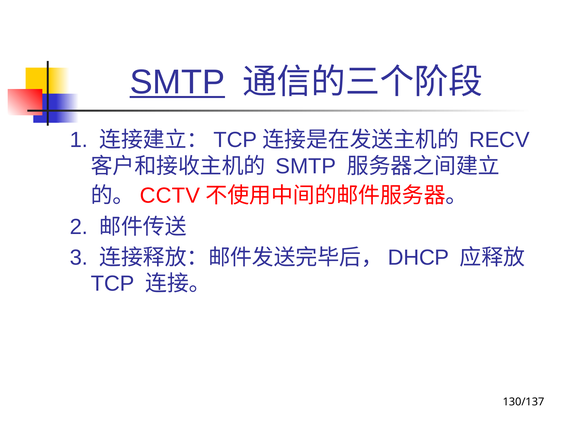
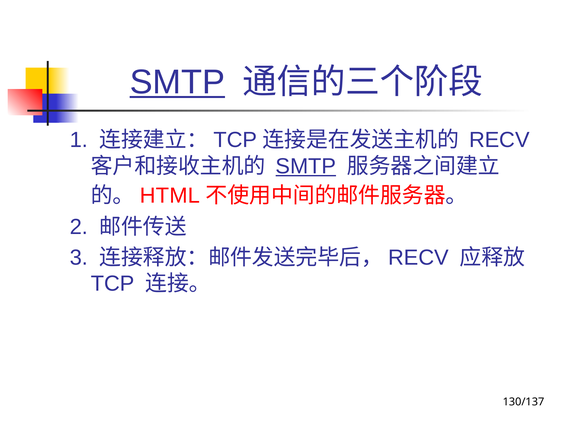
SMTP at (306, 166) underline: none -> present
CCTV: CCTV -> HTML
DHCP at (419, 257): DHCP -> RECV
